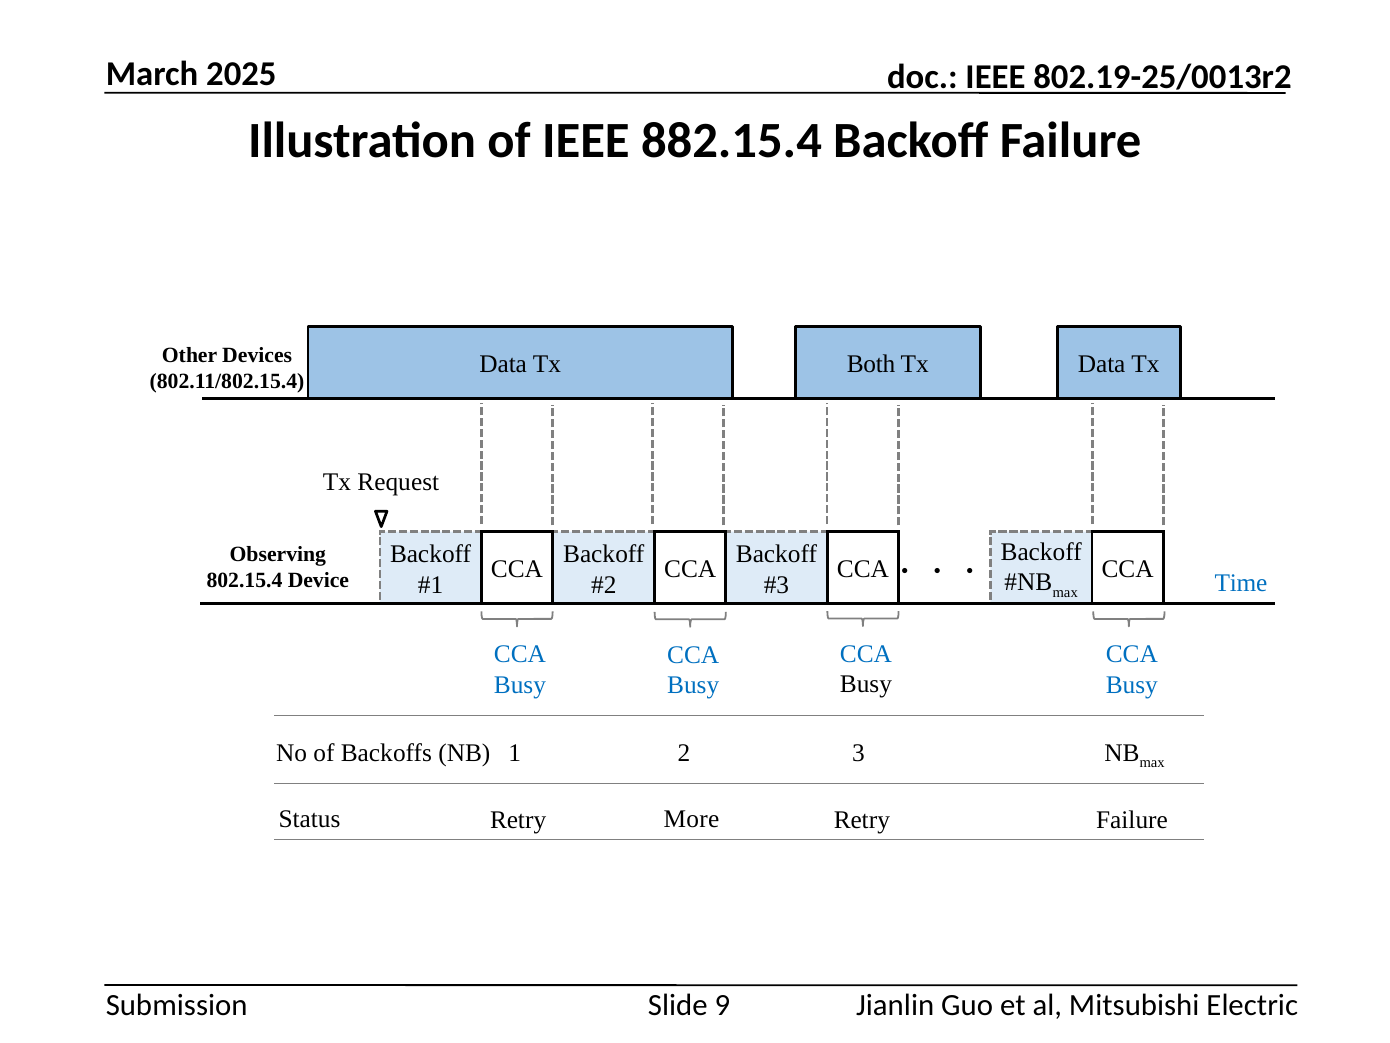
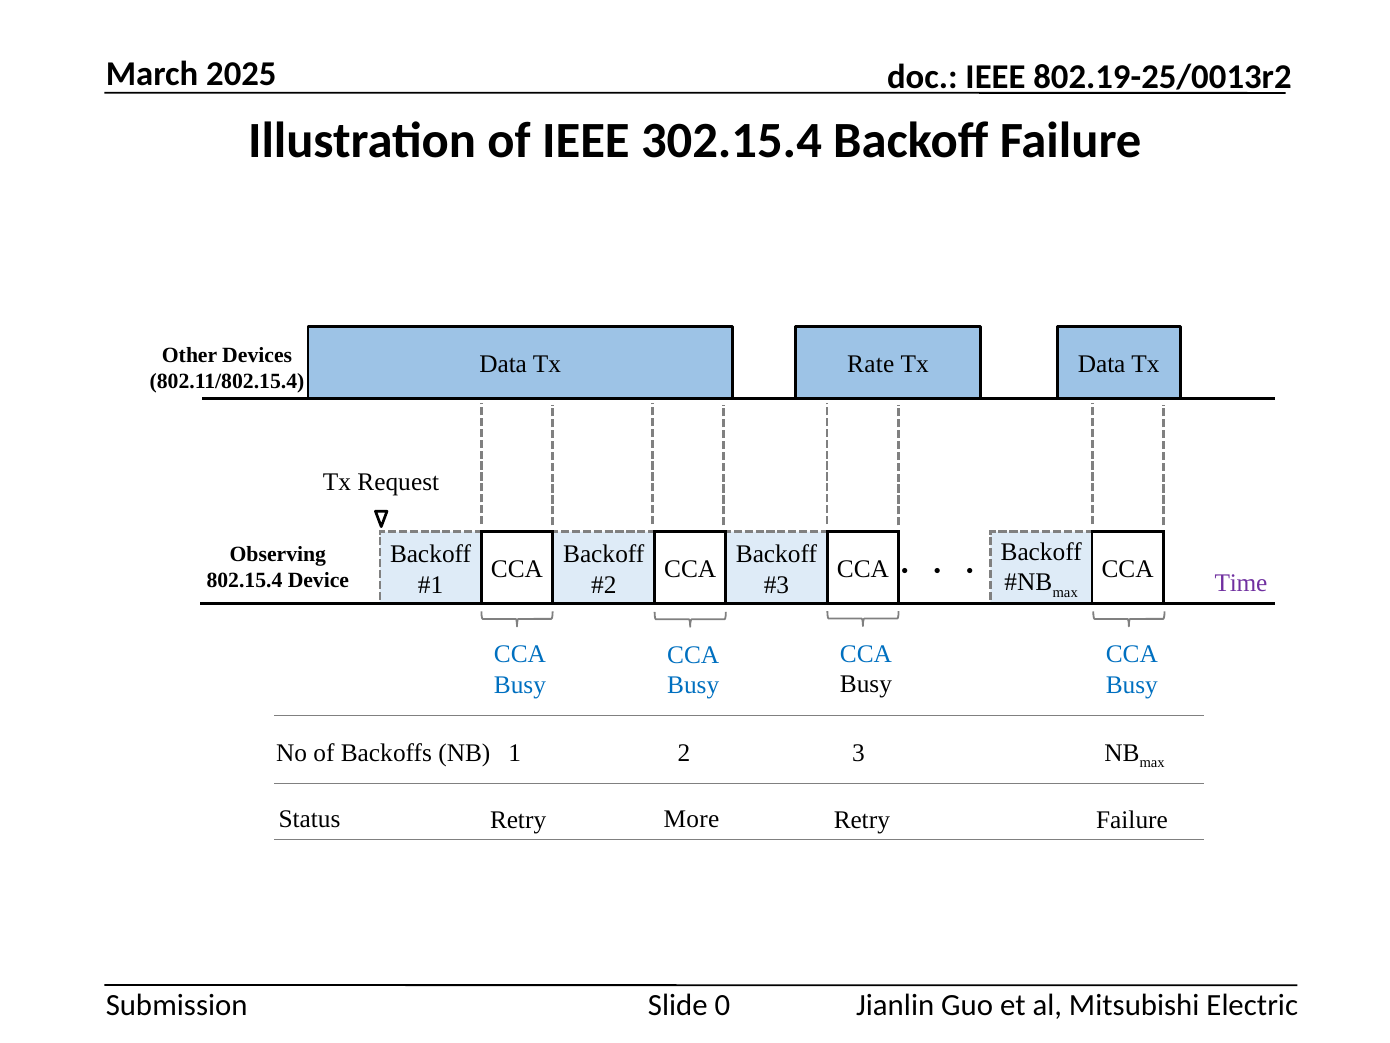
882.15.4: 882.15.4 -> 302.15.4
Both: Both -> Rate
Time at (1241, 583) colour: blue -> purple
9: 9 -> 0
